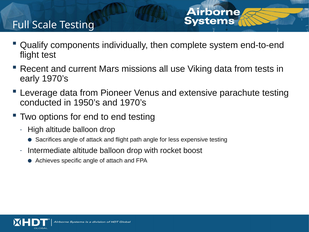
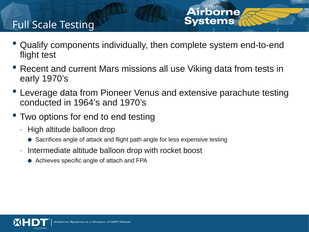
1950’s: 1950’s -> 1964’s
